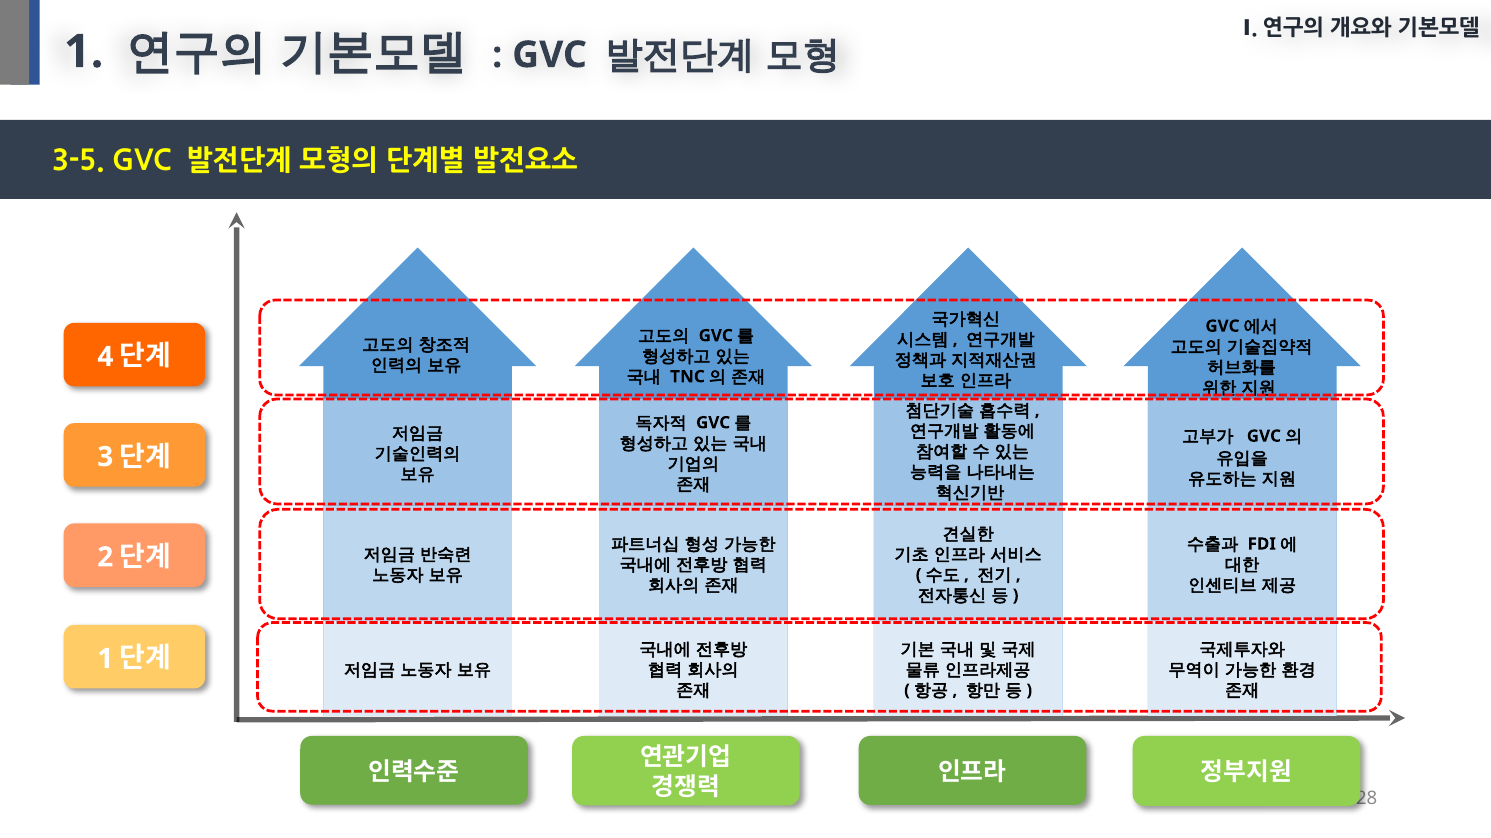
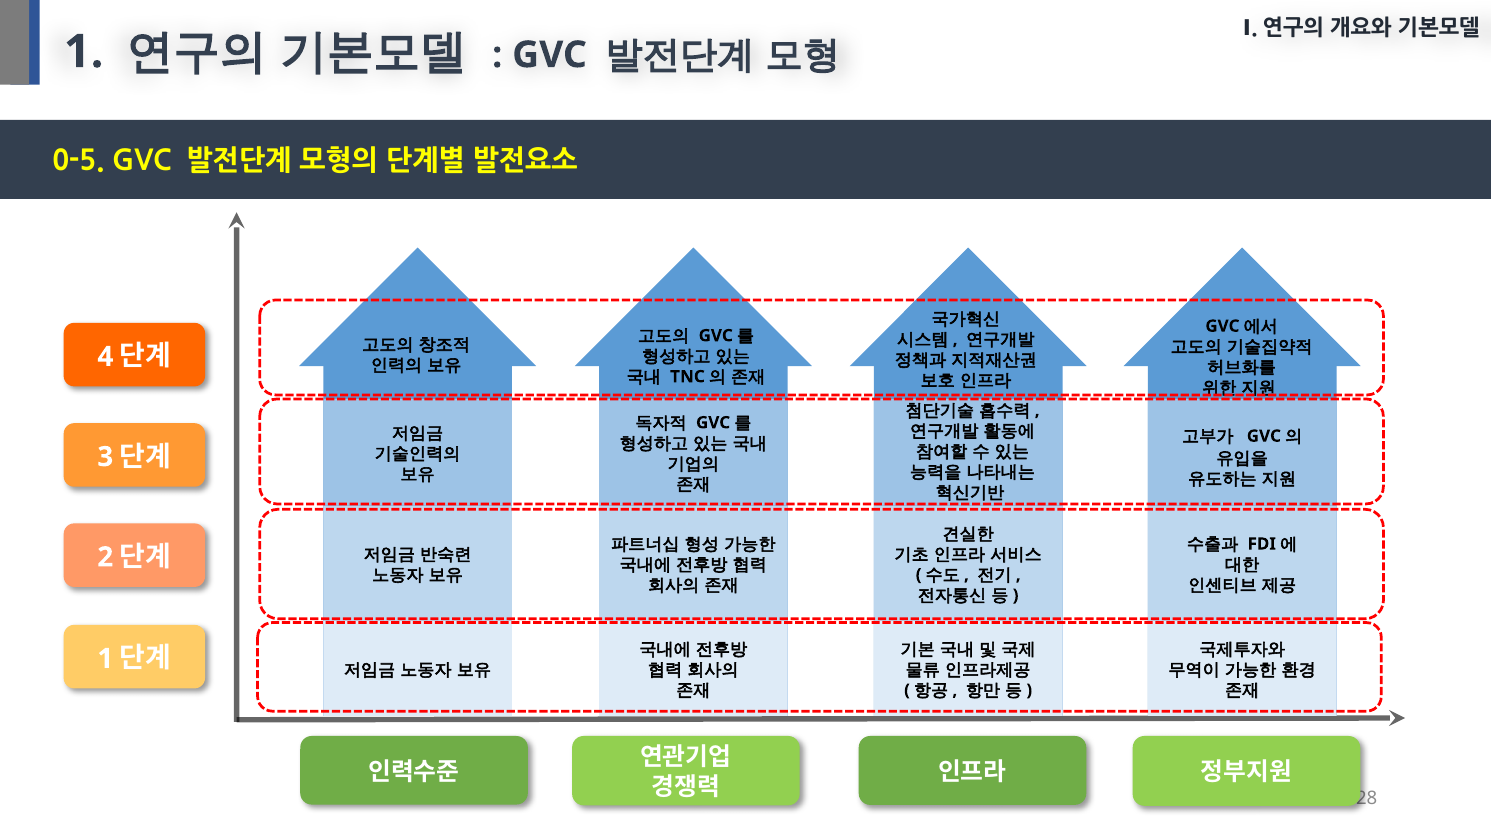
3-5: 3-5 -> 0-5
